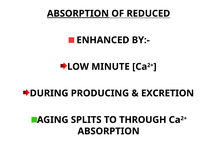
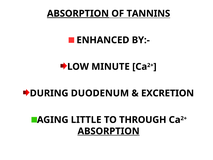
REDUCED: REDUCED -> TANNINS
PRODUCING: PRODUCING -> DUODENUM
SPLITS: SPLITS -> LITTLE
ABSORPTION at (109, 131) underline: none -> present
